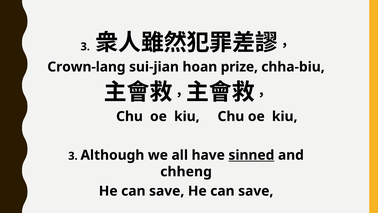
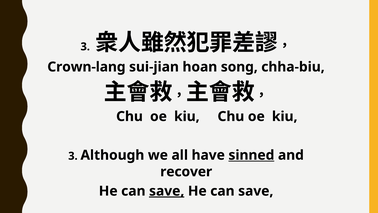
prize: prize -> song
chheng: chheng -> recover
save at (167, 191) underline: none -> present
